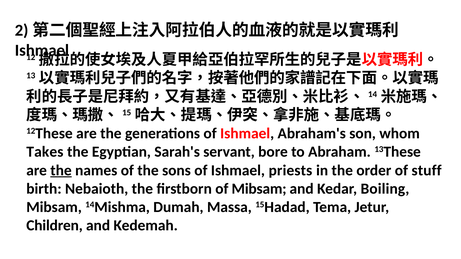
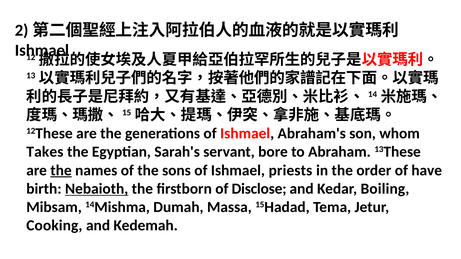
stuff: stuff -> have
Nebaioth underline: none -> present
of Mibsam: Mibsam -> Disclose
Children: Children -> Cooking
